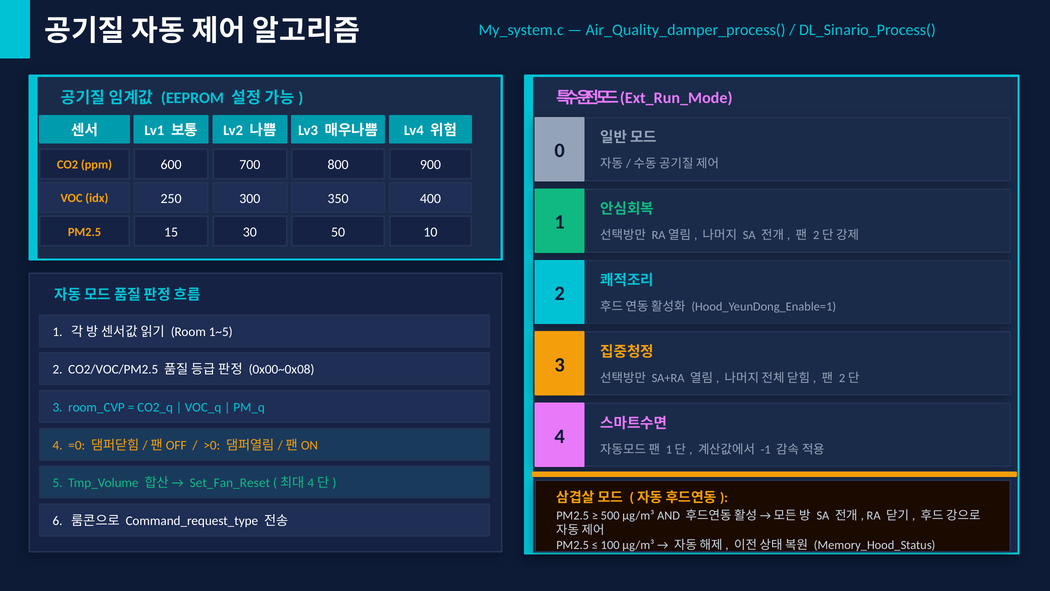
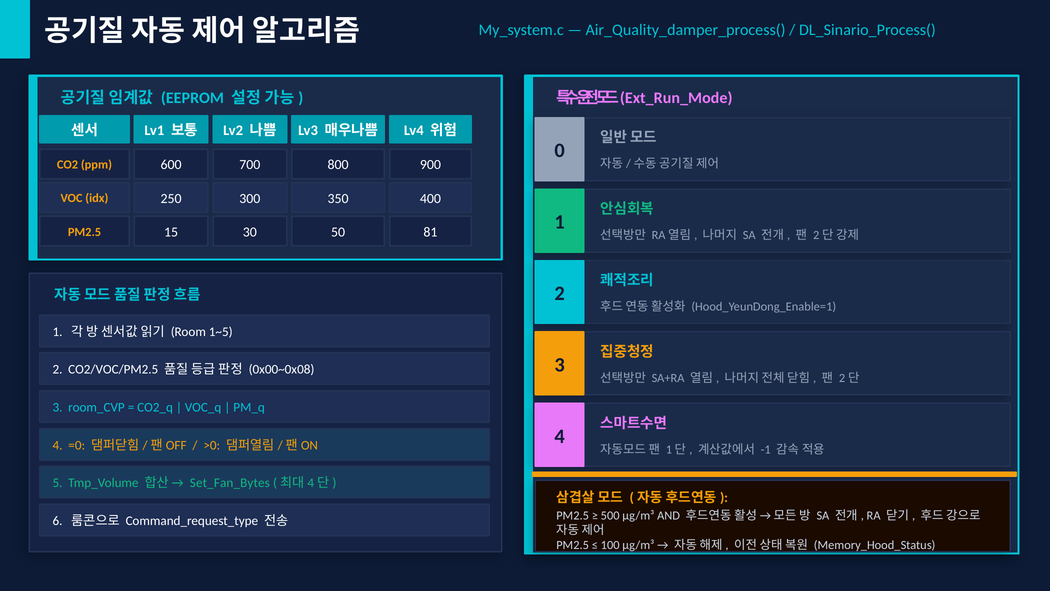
10: 10 -> 81
Set_Fan_Reset: Set_Fan_Reset -> Set_Fan_Bytes
